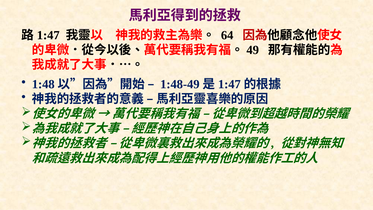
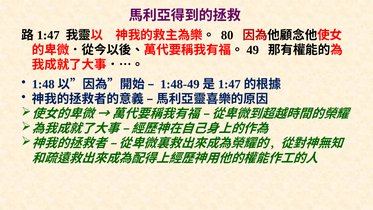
64: 64 -> 80
